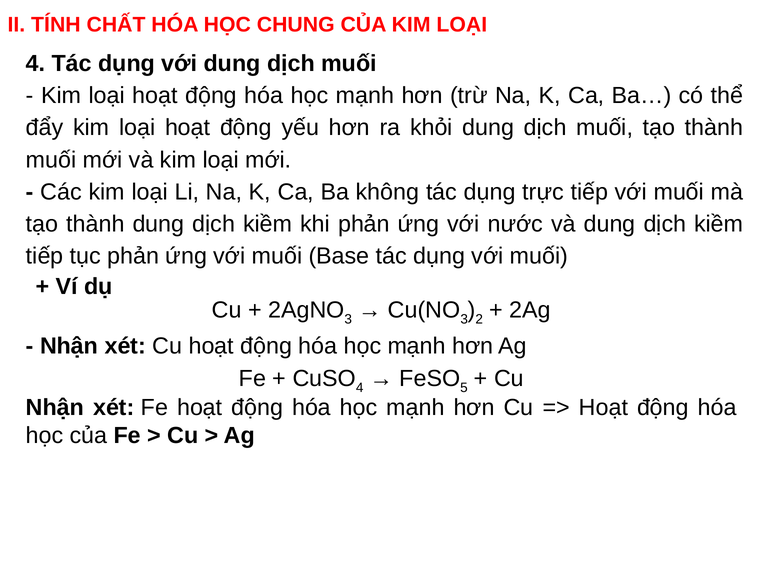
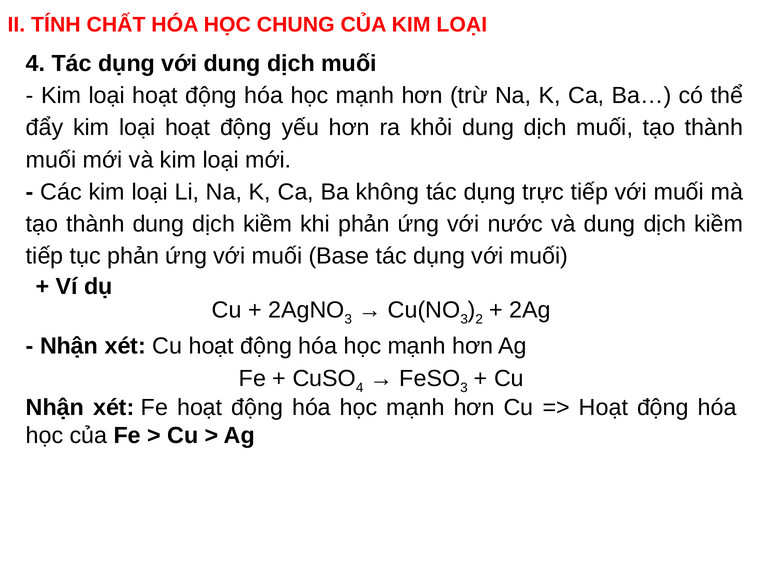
5 at (464, 388): 5 -> 3
